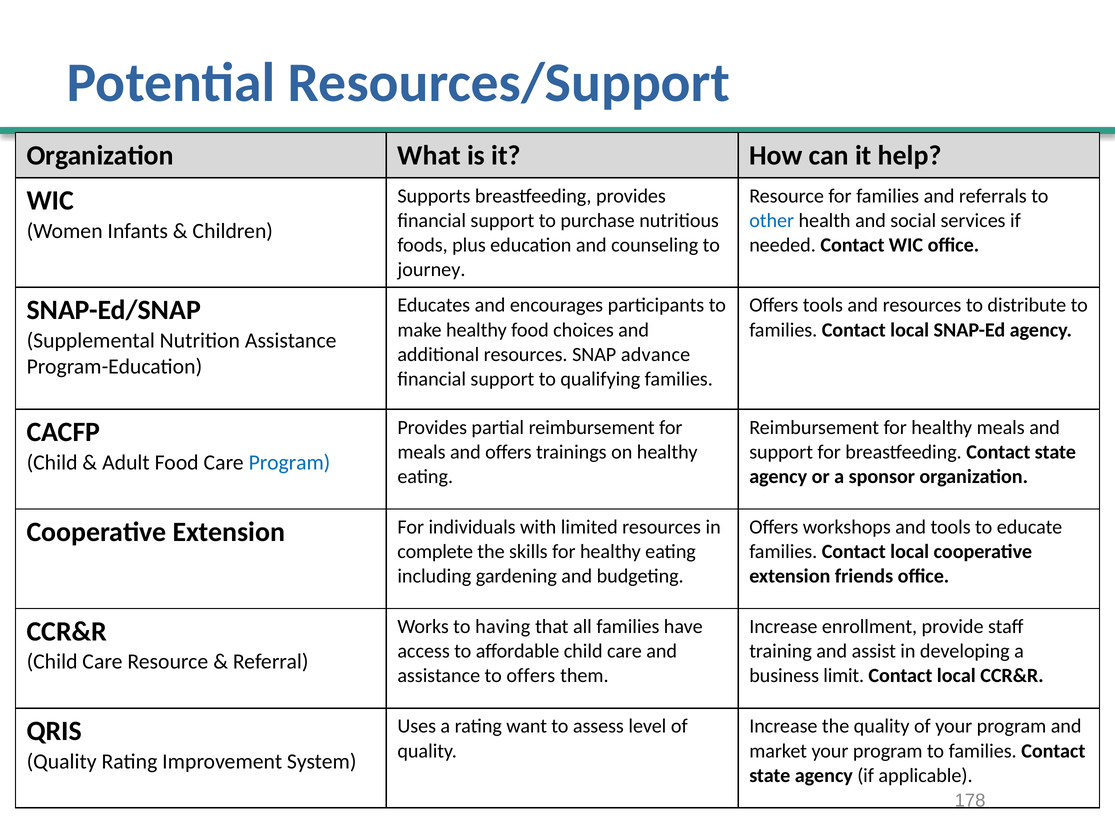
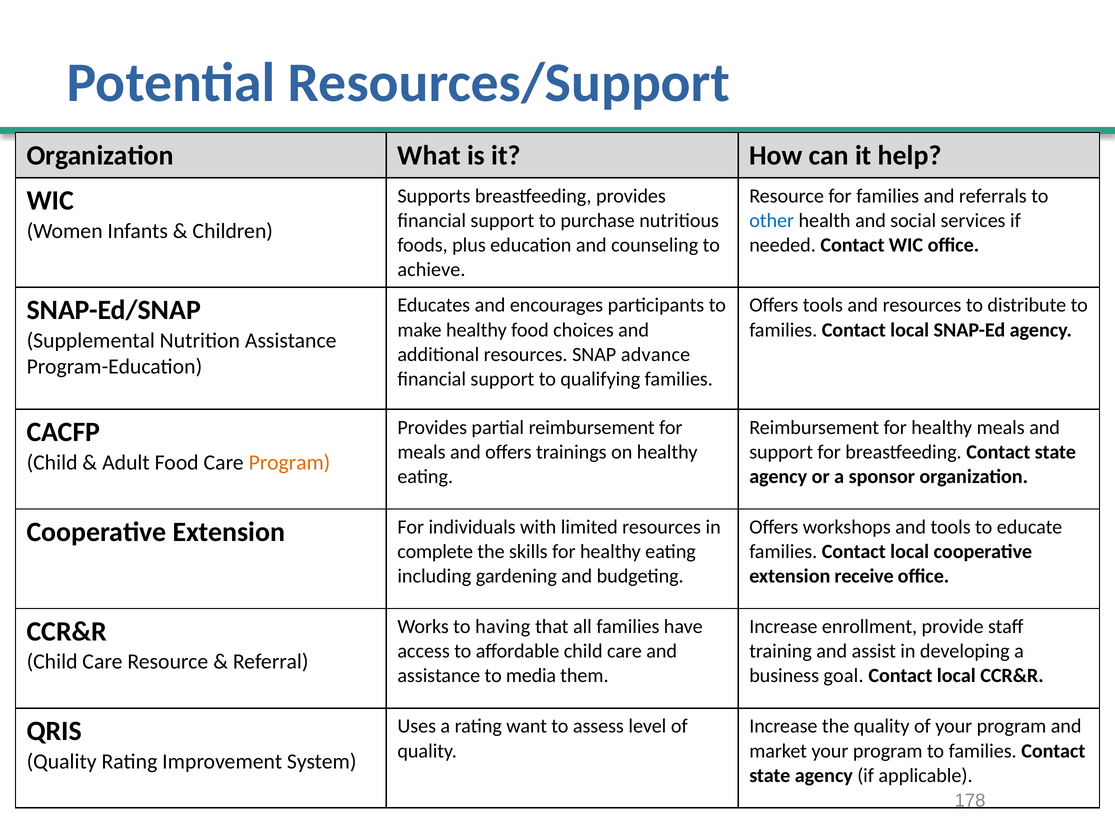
journey: journey -> achieve
Program at (289, 462) colour: blue -> orange
friends: friends -> receive
to offers: offers -> media
limit: limit -> goal
